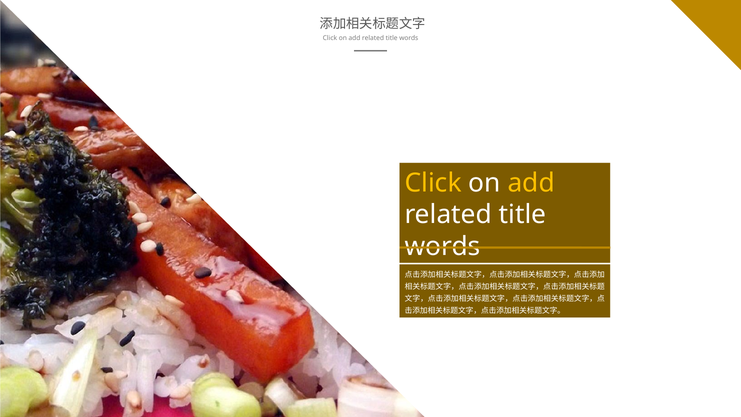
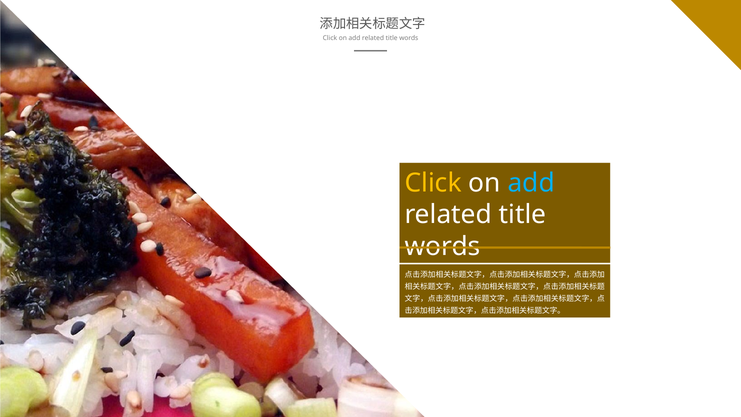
add at (531, 183) colour: yellow -> light blue
